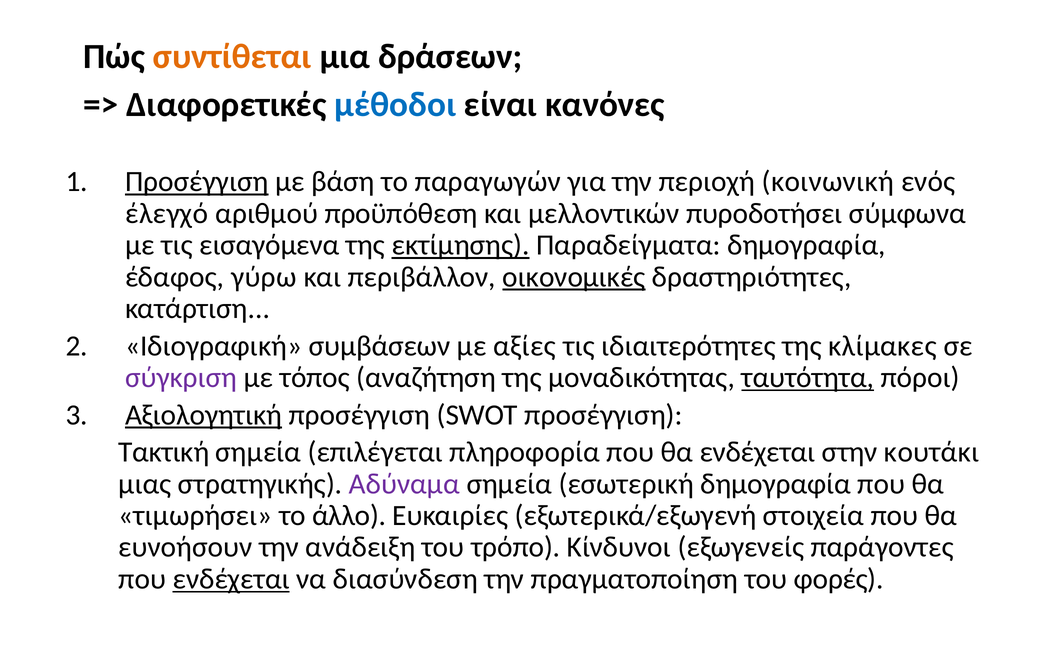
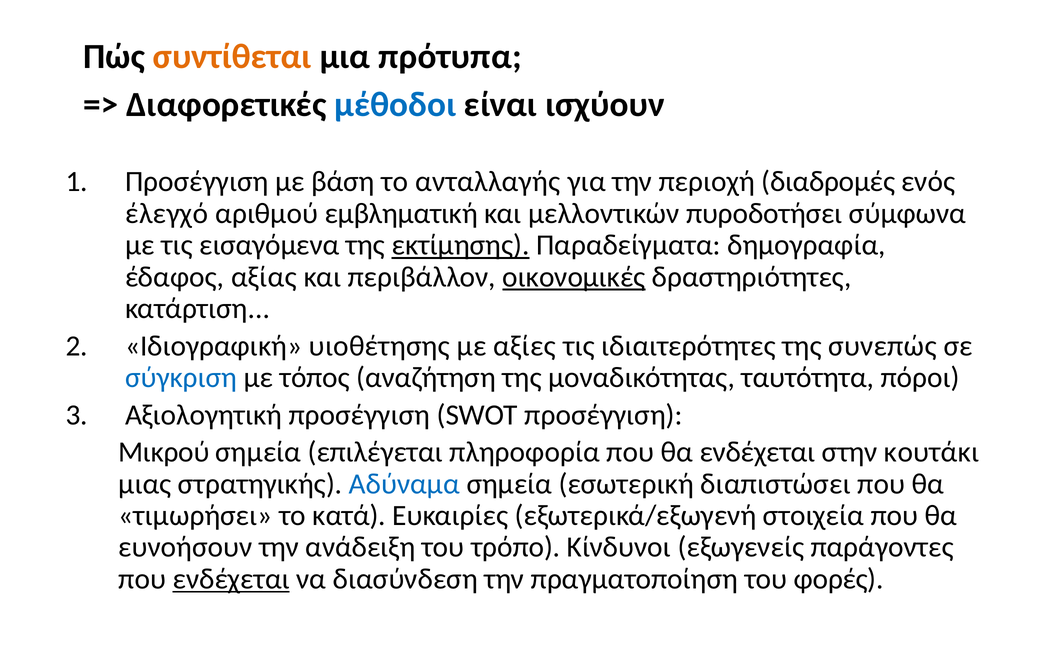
δράσεων: δράσεων -> πρότυπα
κανόνες: κανόνες -> ισχύουν
Προσέγγιση at (197, 182) underline: present -> none
παραγωγών: παραγωγών -> ανταλλαγής
κοινωνική: κοινωνική -> διαδρομές
προϋπόθεση: προϋπόθεση -> εμβληματική
γύρω: γύρω -> αξίας
συμβάσεων: συμβάσεων -> υιοθέτησης
κλίμακες: κλίμακες -> συνεπώς
σύγκριση colour: purple -> blue
ταυτότητα underline: present -> none
Αξιολογητική underline: present -> none
Τακτική: Τακτική -> Μικρού
Αδύναμα colour: purple -> blue
εσωτερική δημογραφία: δημογραφία -> διαπιστώσει
άλλο: άλλο -> κατά
